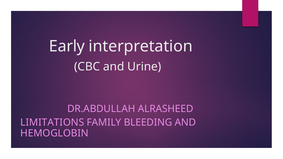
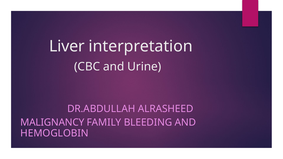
Early: Early -> Liver
LIMITATIONS: LIMITATIONS -> MALIGNANCY
